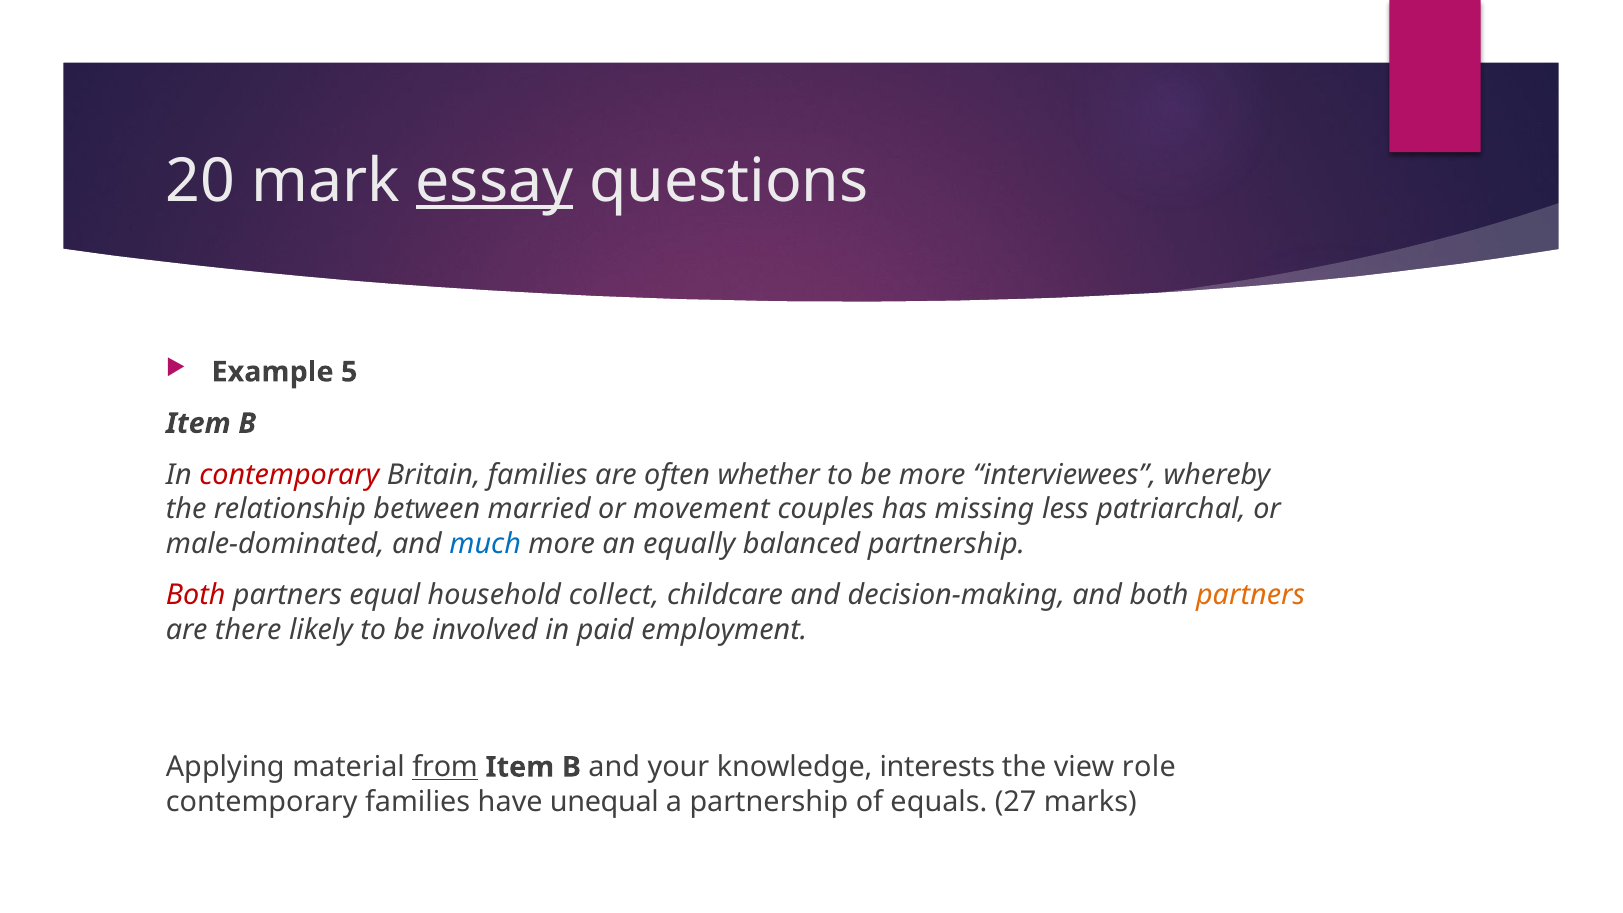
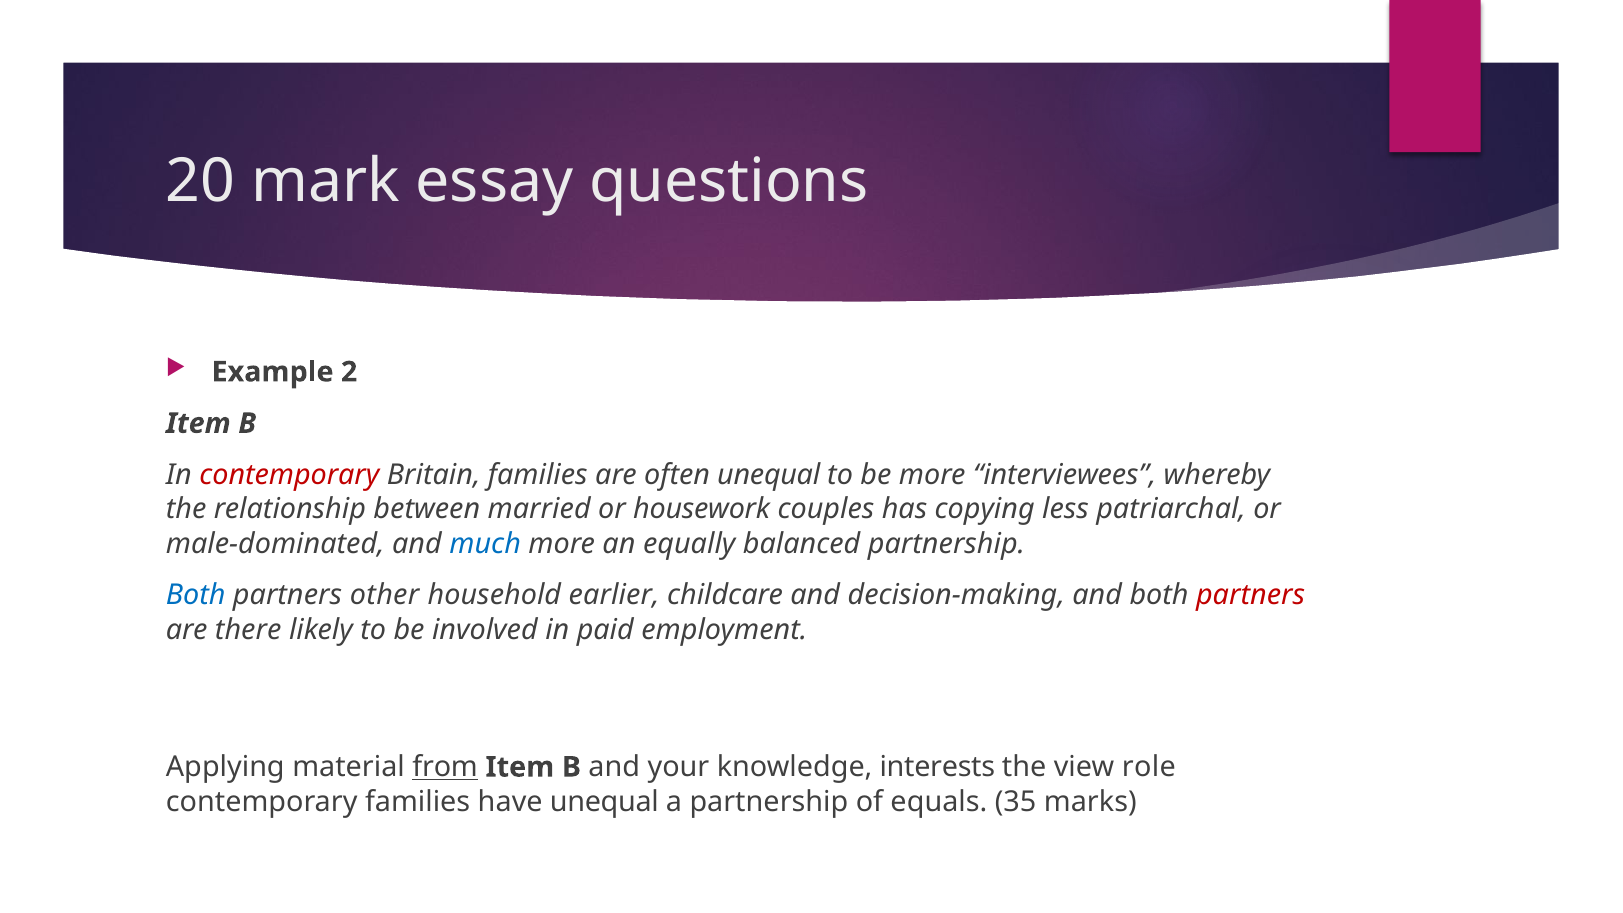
essay underline: present -> none
5: 5 -> 2
often whether: whether -> unequal
movement: movement -> housework
missing: missing -> copying
Both at (196, 595) colour: red -> blue
equal: equal -> other
collect: collect -> earlier
partners at (1251, 595) colour: orange -> red
27: 27 -> 35
